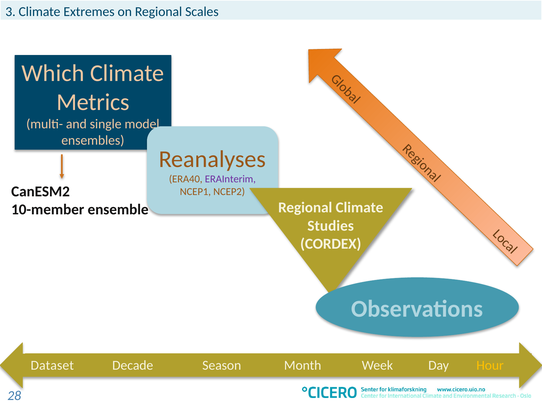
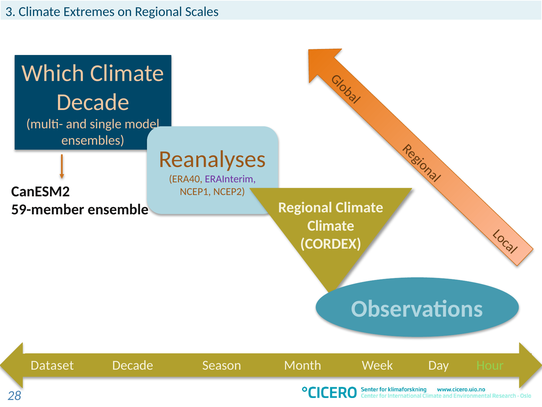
Metrics at (93, 102): Metrics -> Decade
10-member: 10-member -> 59-member
Studies at (331, 225): Studies -> Climate
Hour colour: yellow -> light green
